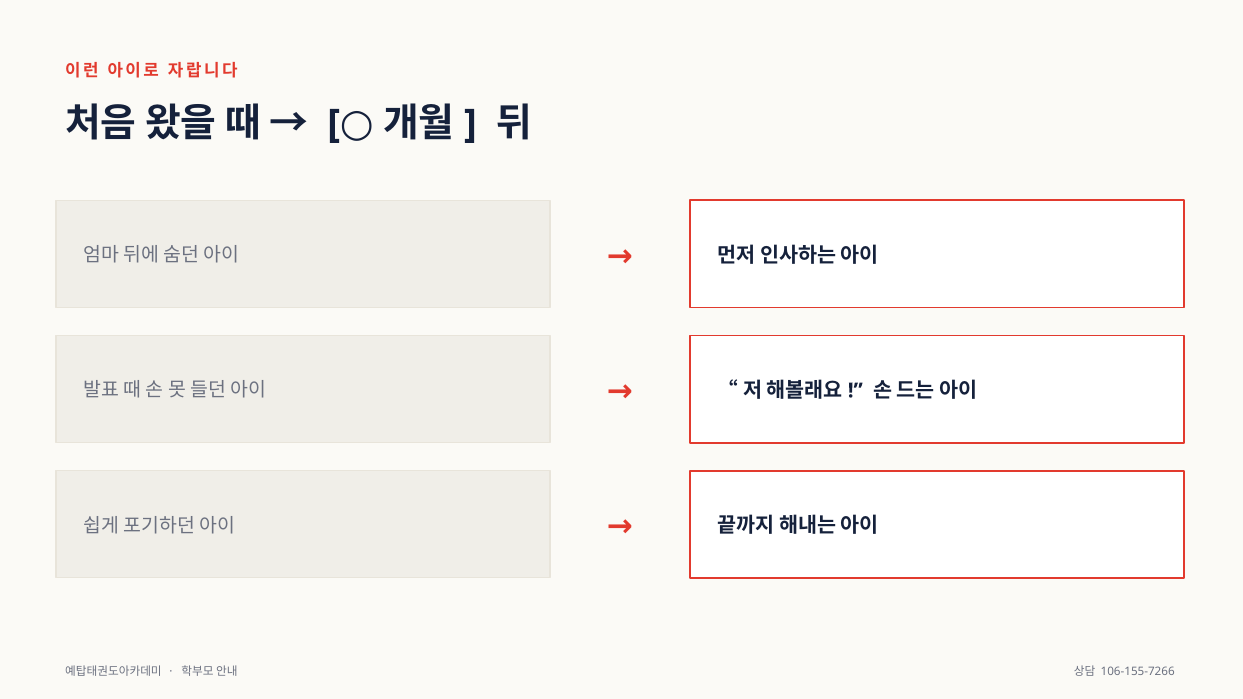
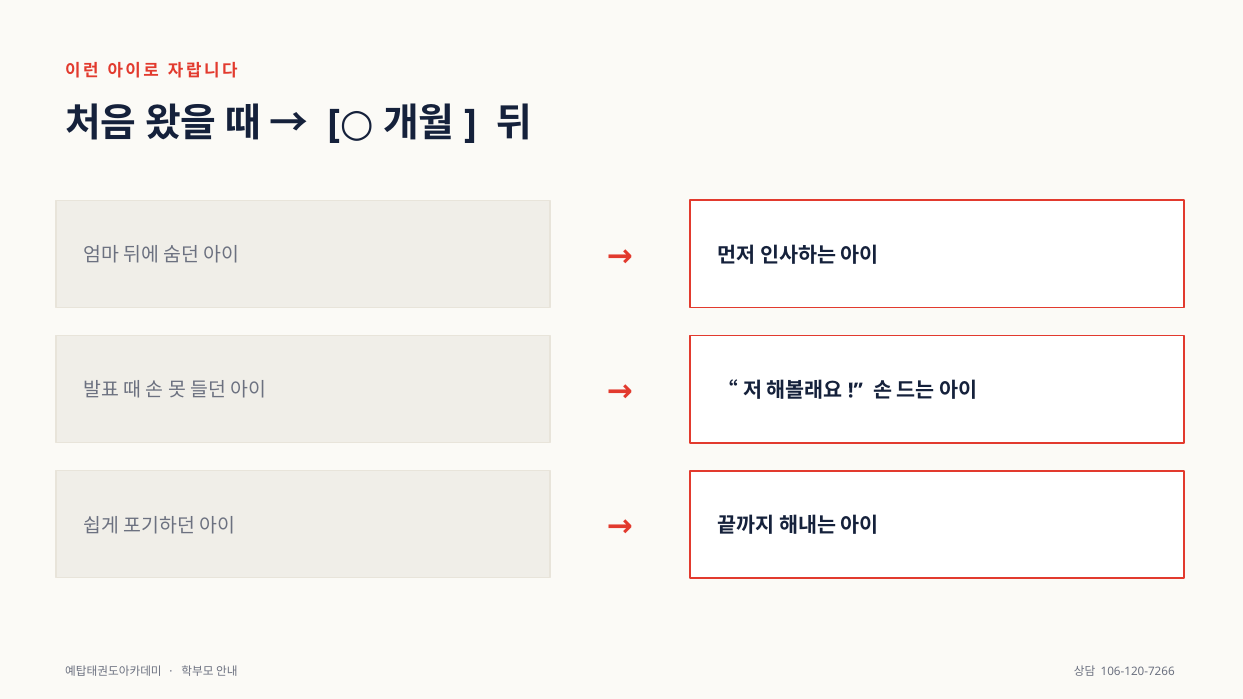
106-155-7266: 106-155-7266 -> 106-120-7266
